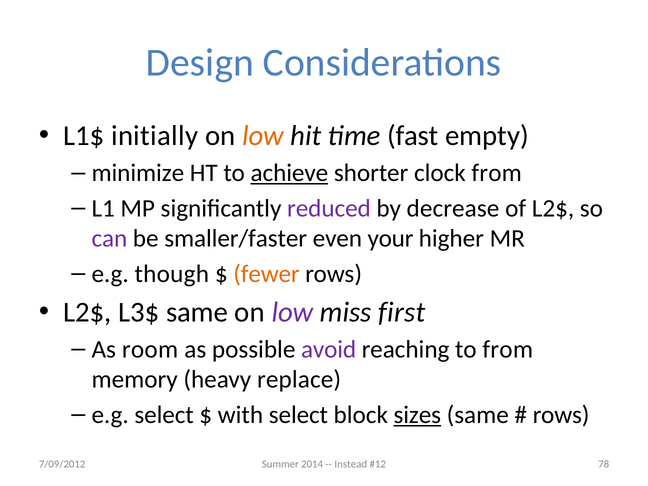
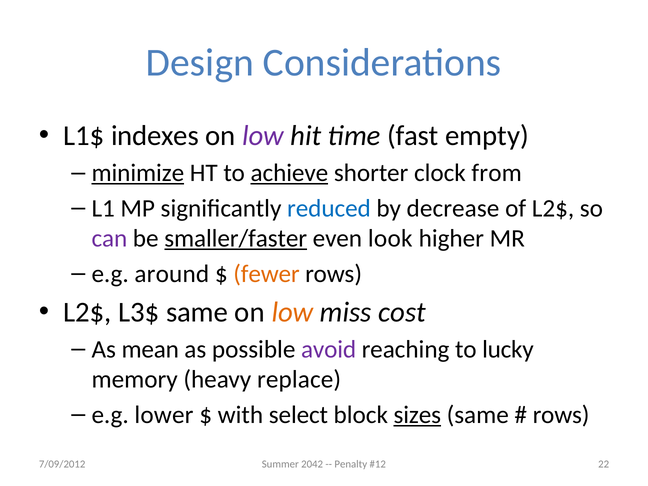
initially: initially -> indexes
low at (263, 136) colour: orange -> purple
minimize underline: none -> present
reduced colour: purple -> blue
smaller/faster underline: none -> present
your: your -> look
though: though -> around
low at (292, 312) colour: purple -> orange
first: first -> cost
room: room -> mean
to from: from -> lucky
e.g select: select -> lower
2014: 2014 -> 2042
Instead: Instead -> Penalty
78: 78 -> 22
